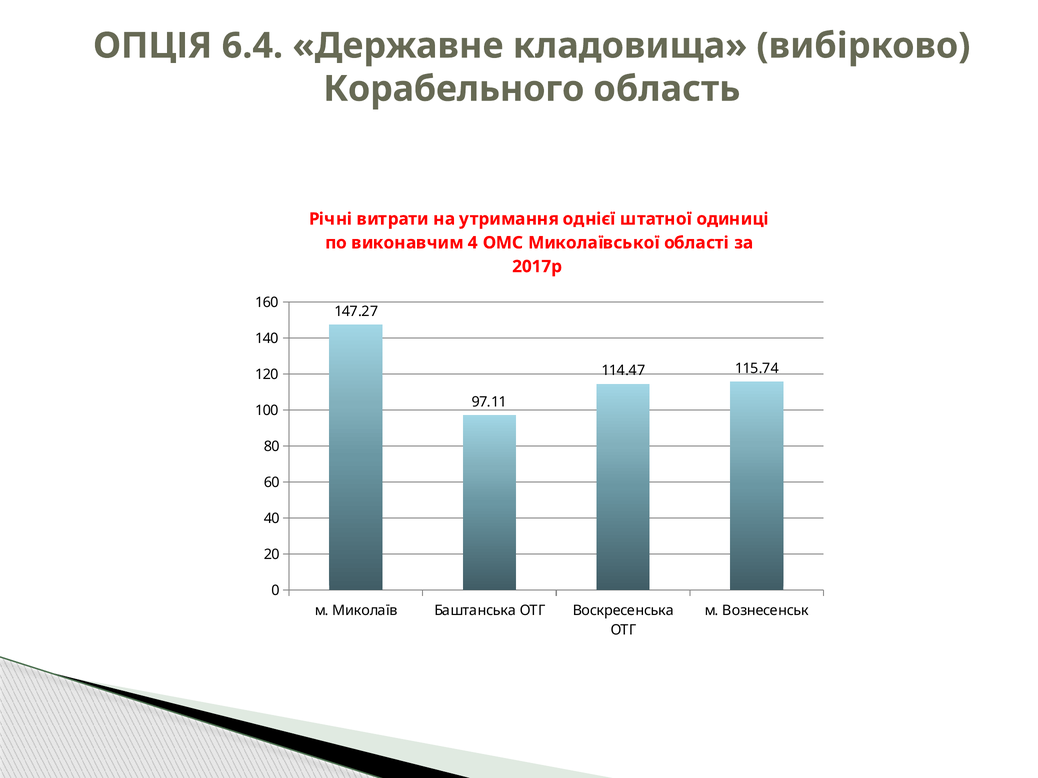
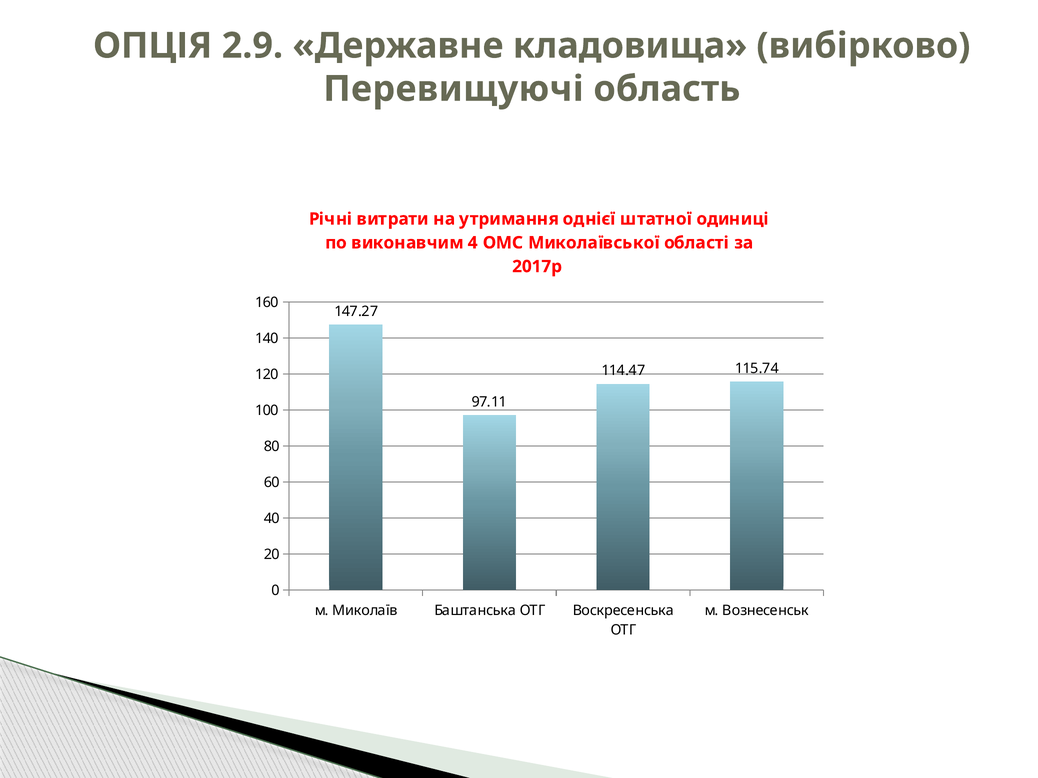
6.4: 6.4 -> 2.9
Корабельного: Корабельного -> Перевищуючі
